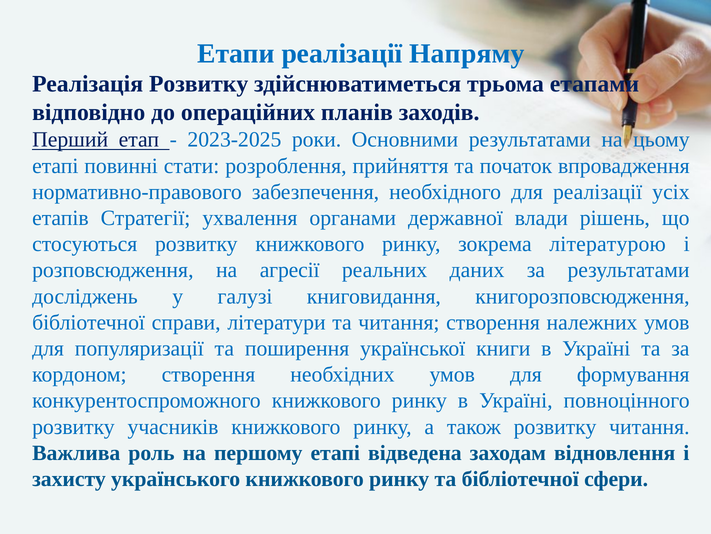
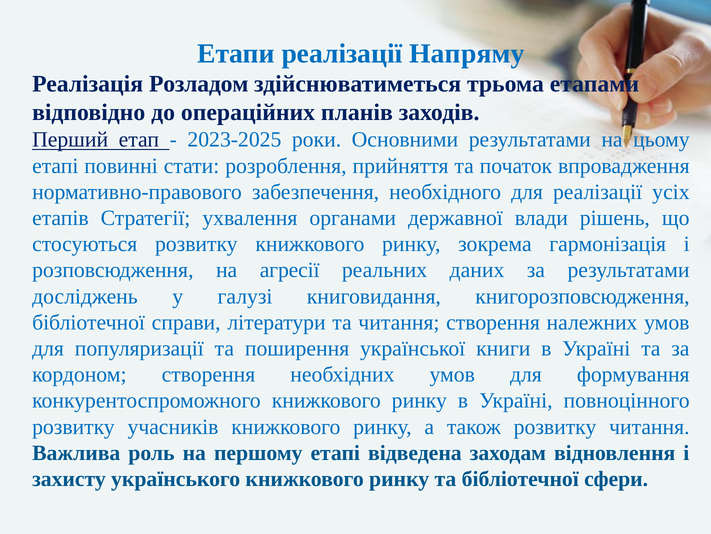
Реалізація Розвитку: Розвитку -> Розладом
літературою: літературою -> гармонізація
